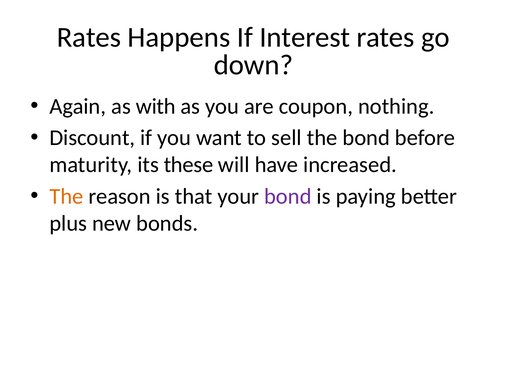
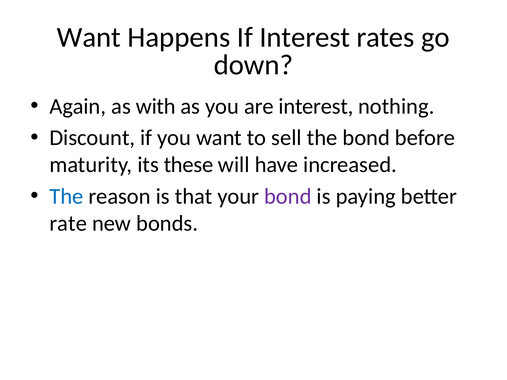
Rates at (89, 37): Rates -> Want
are coupon: coupon -> interest
The at (66, 197) colour: orange -> blue
plus: plus -> rate
